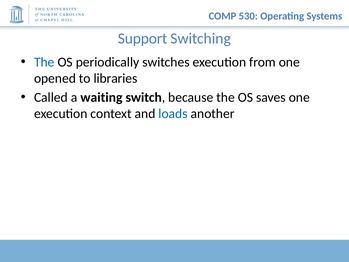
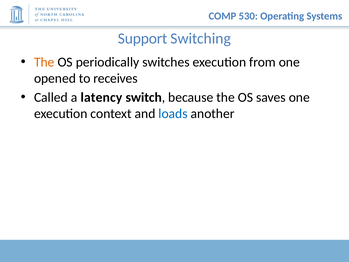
The at (44, 62) colour: blue -> orange
libraries: libraries -> receives
waiting: waiting -> latency
